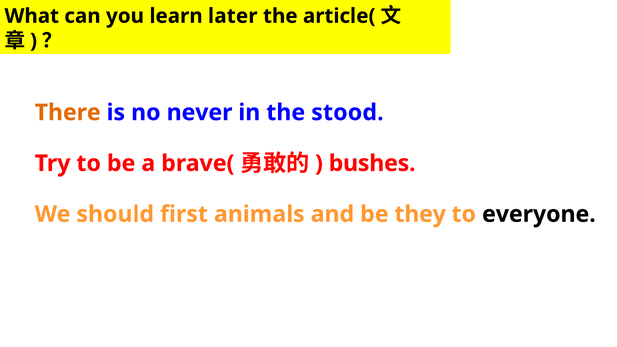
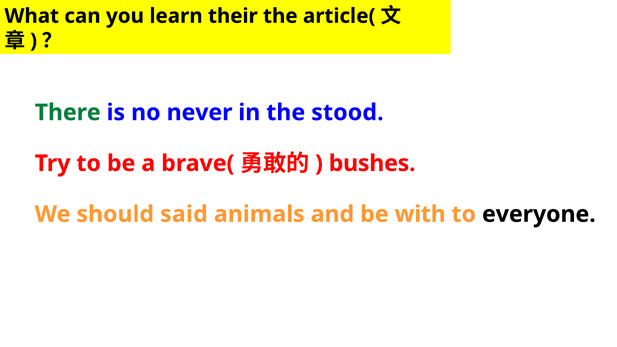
later: later -> their
There colour: orange -> green
first: first -> said
they: they -> with
